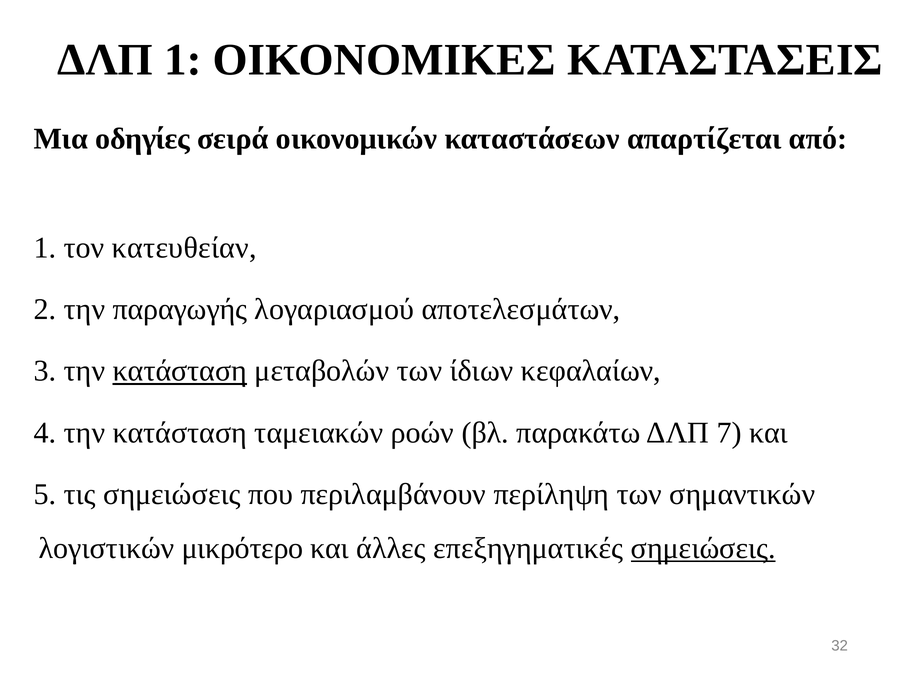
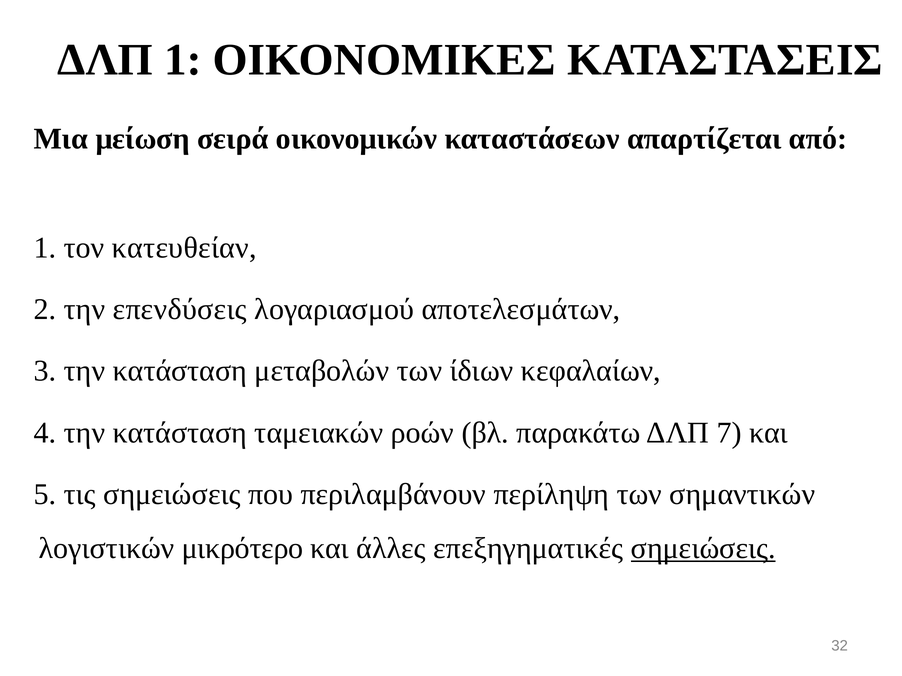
οδηγίες: οδηγίες -> μείωση
παραγωγής: παραγωγής -> επενδύσεις
κατάσταση at (180, 371) underline: present -> none
